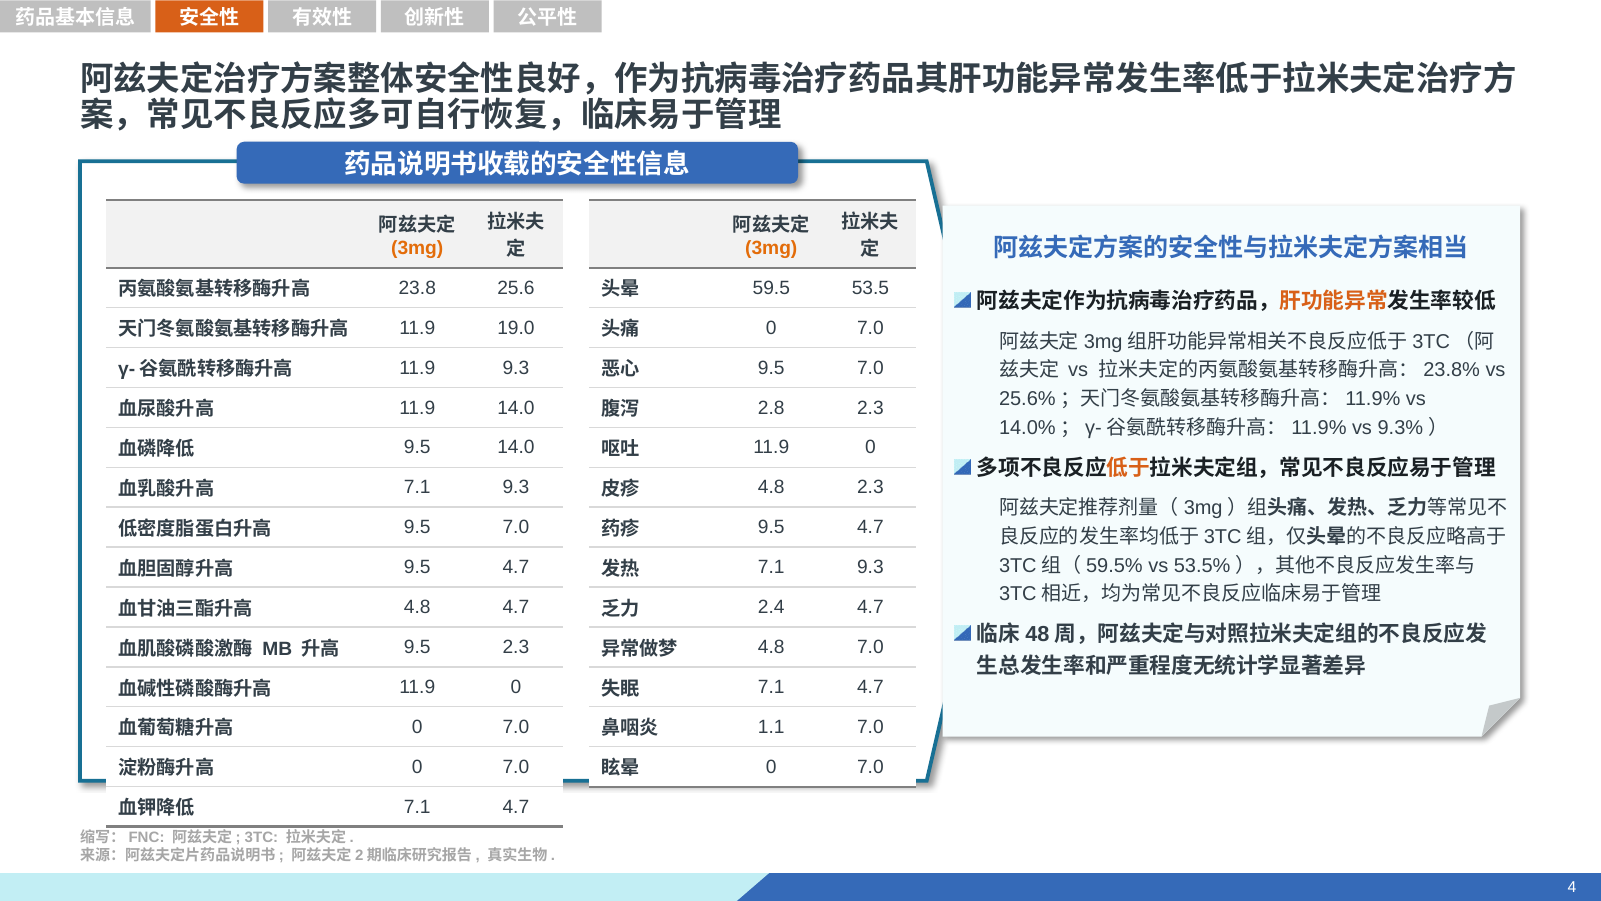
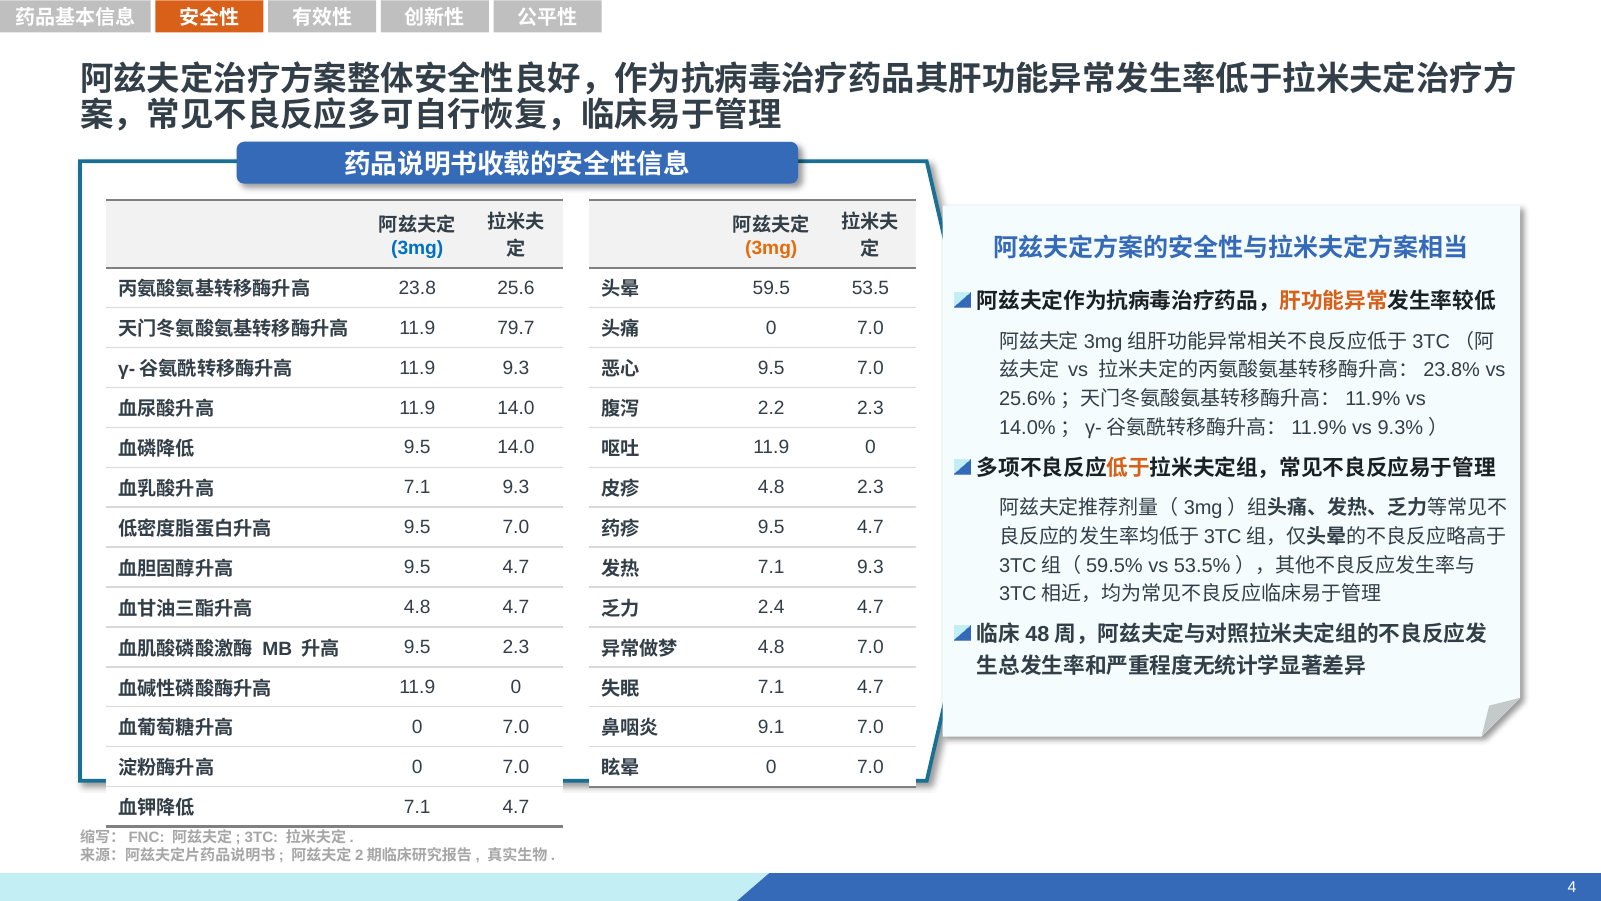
3mg at (417, 248) colour: orange -> blue
19.0: 19.0 -> 79.7
2.8: 2.8 -> 2.2
1.1: 1.1 -> 9.1
